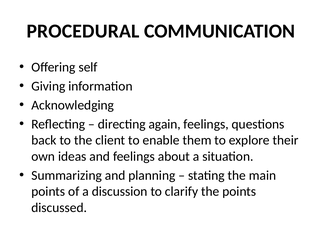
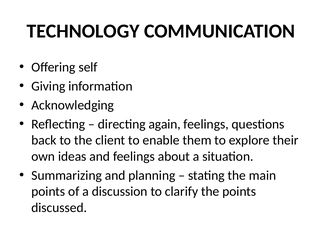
PROCEDURAL: PROCEDURAL -> TECHNOLOGY
